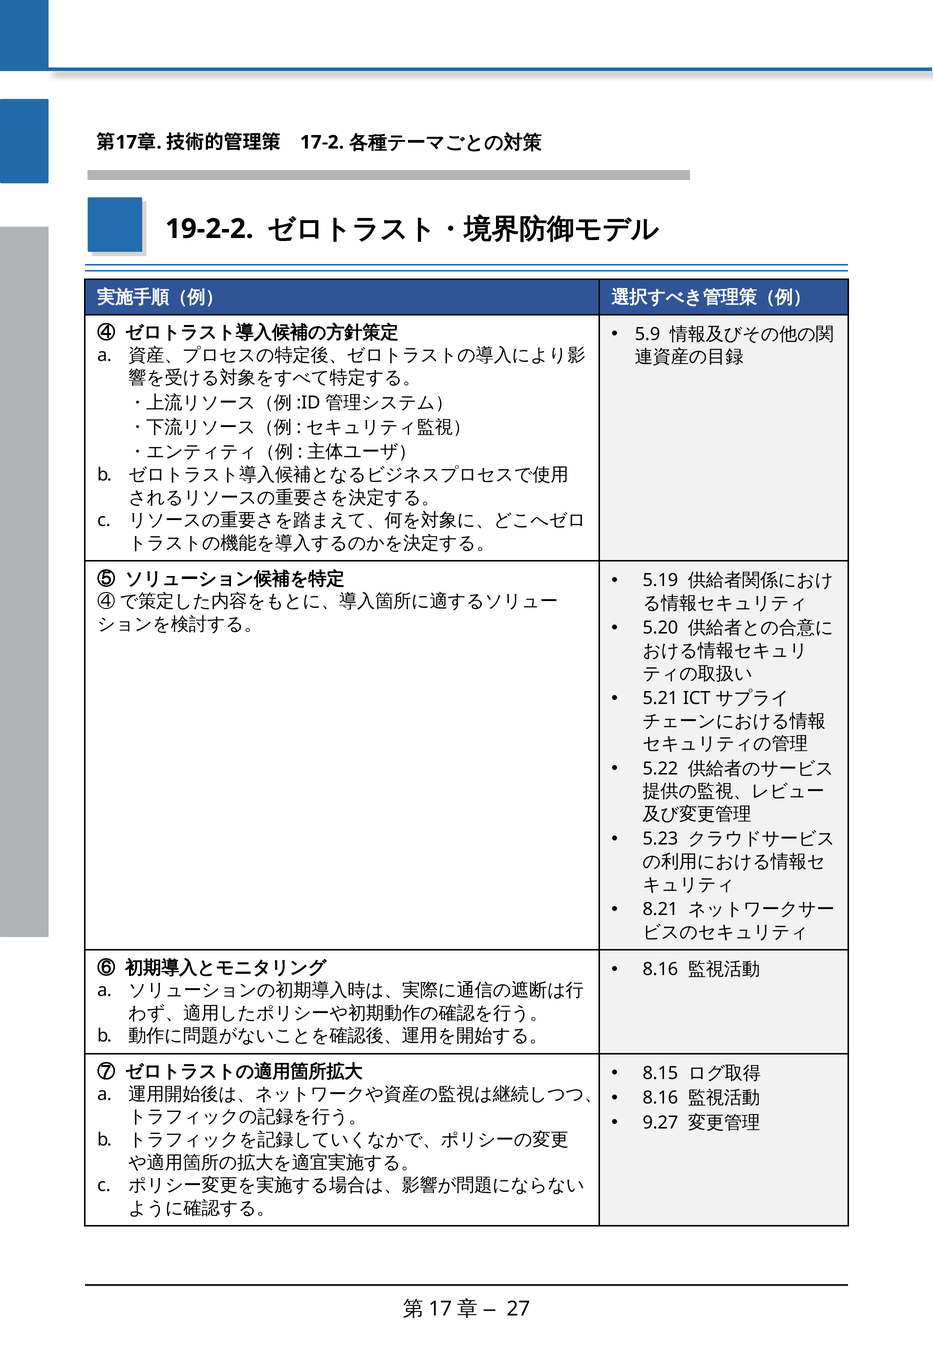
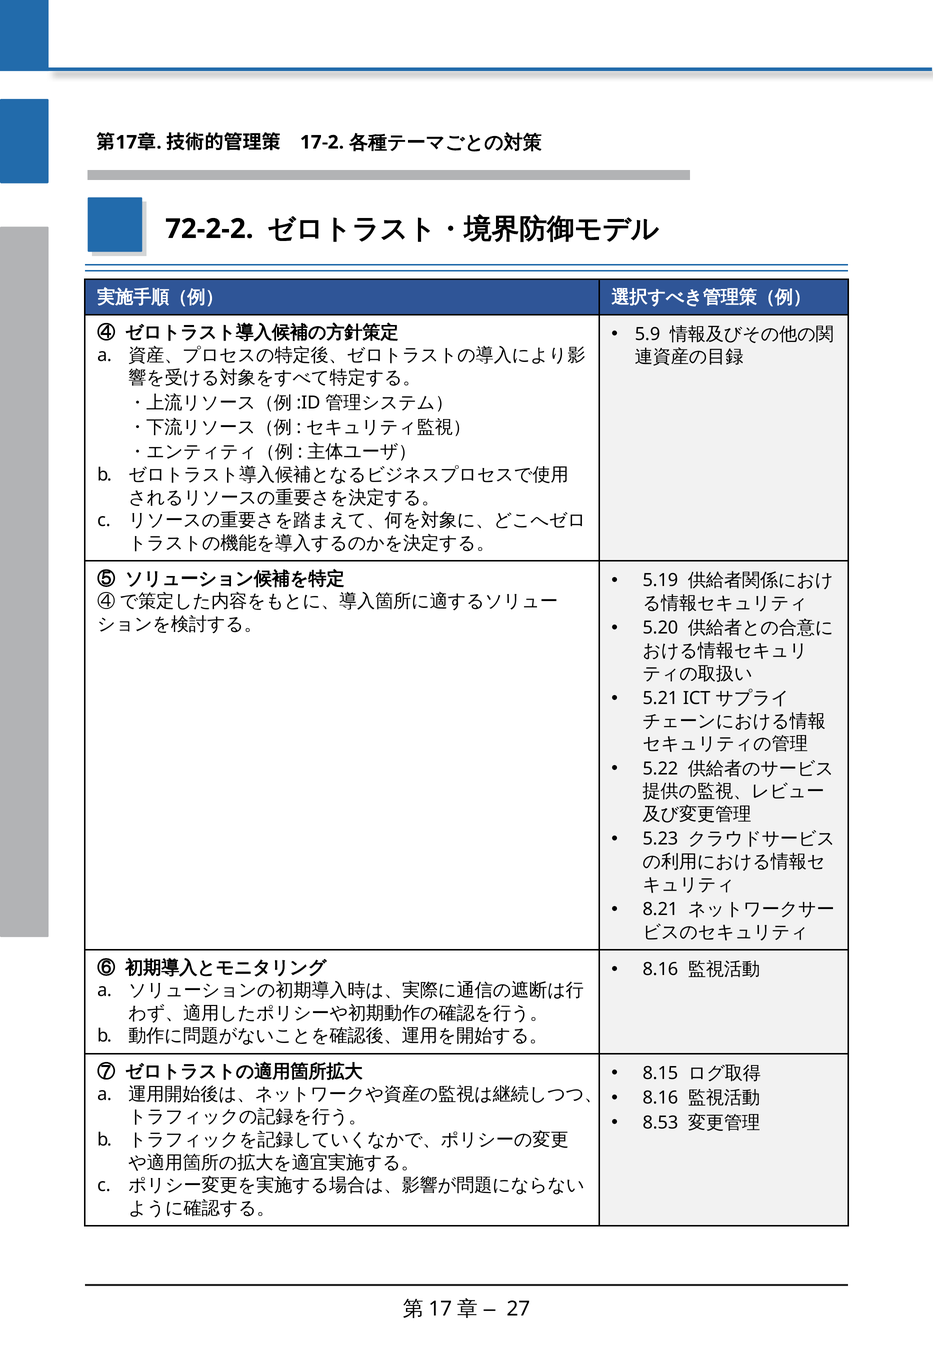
19-2-2: 19-2-2 -> 72-2-2
9.27: 9.27 -> 8.53
